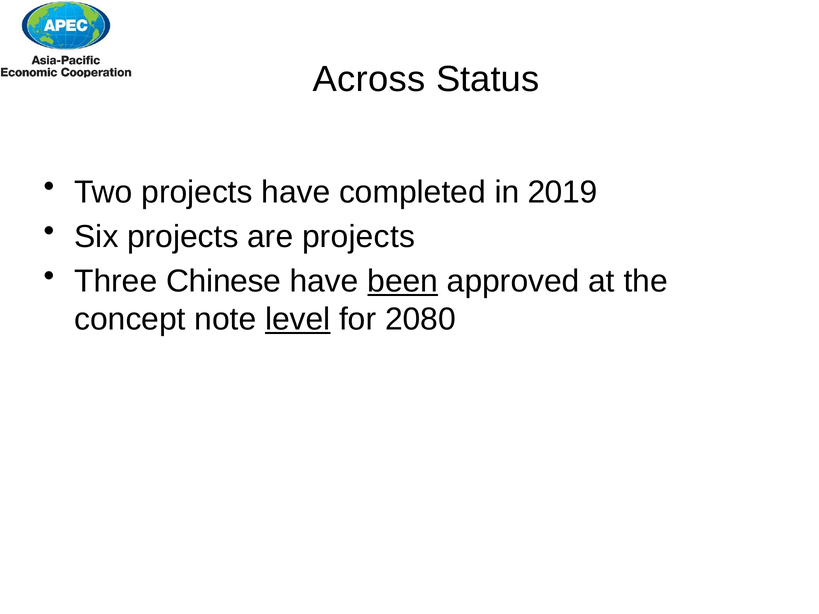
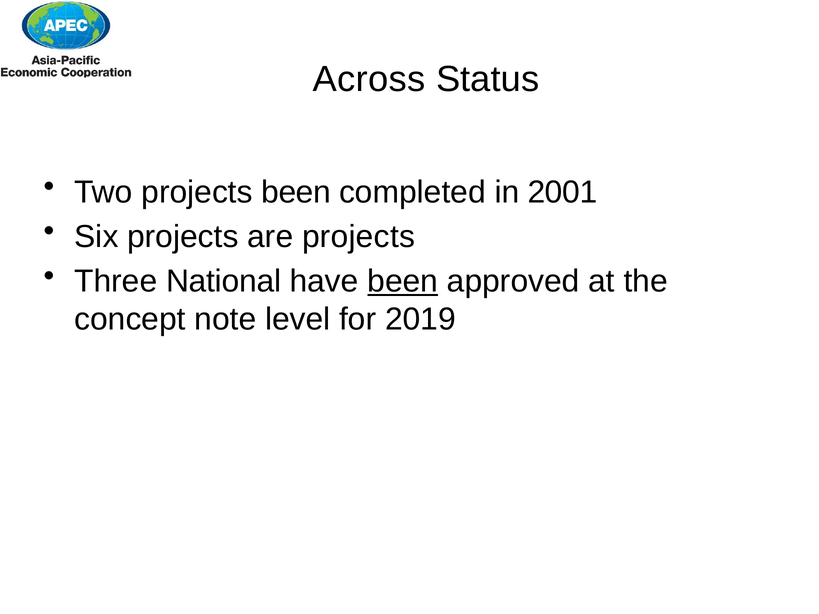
projects have: have -> been
2019: 2019 -> 2001
Chinese: Chinese -> National
level underline: present -> none
2080: 2080 -> 2019
